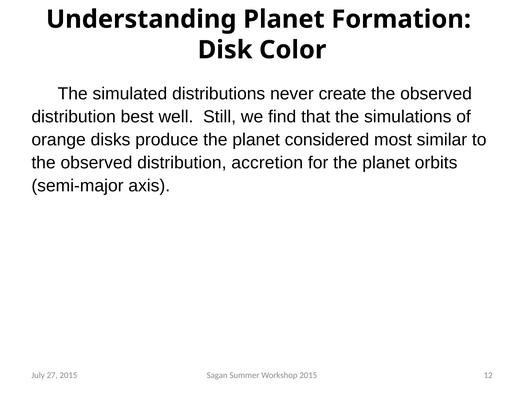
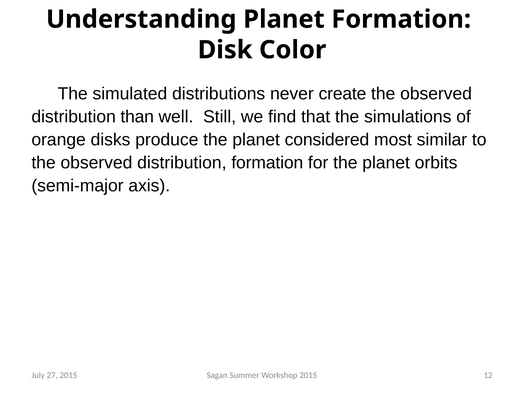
best: best -> than
distribution accretion: accretion -> formation
